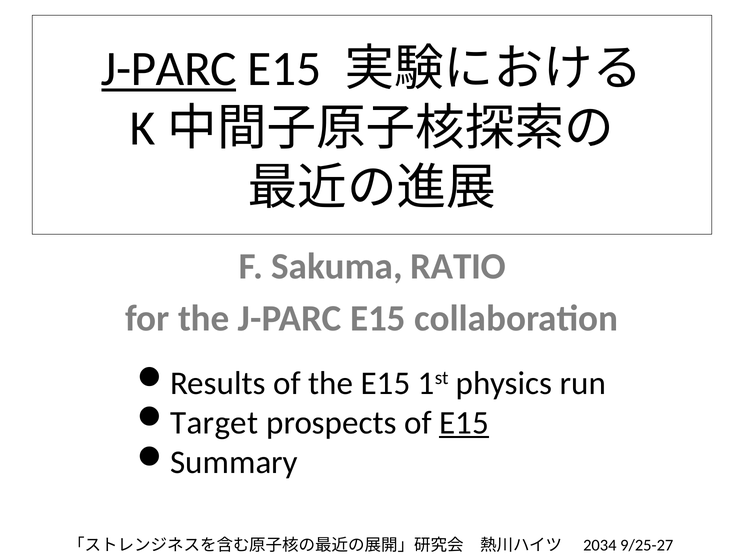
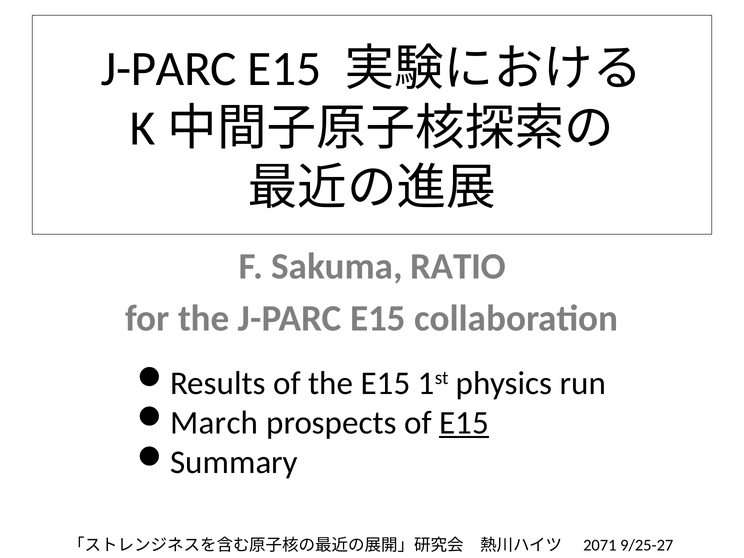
J-PARC at (169, 69) underline: present -> none
Target: Target -> March
2034: 2034 -> 2071
